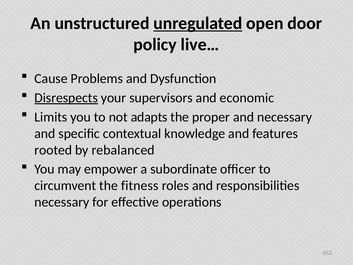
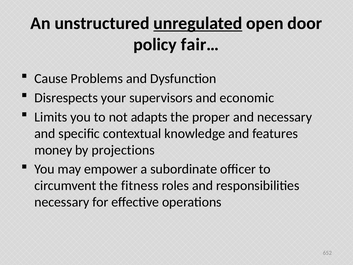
live…: live… -> fair…
Disrespects underline: present -> none
rooted: rooted -> money
rebalanced: rebalanced -> projections
